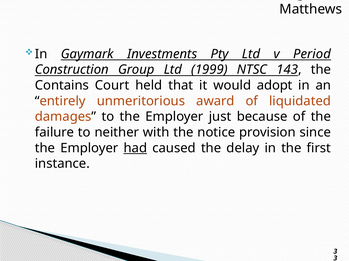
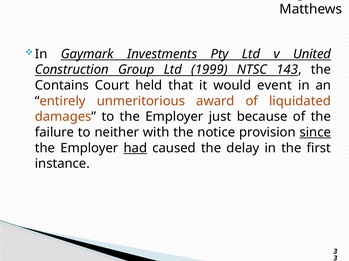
Period: Period -> United
adopt: adopt -> event
since underline: none -> present
